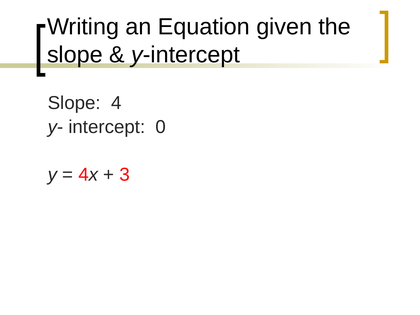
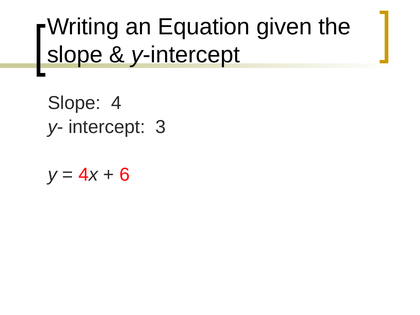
0: 0 -> 3
3: 3 -> 6
